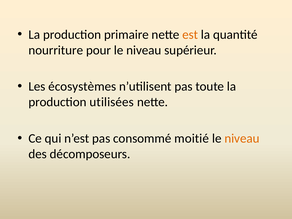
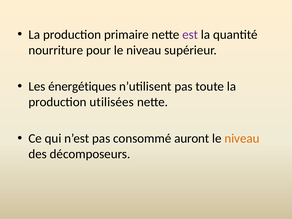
est colour: orange -> purple
écosystèmes: écosystèmes -> énergétiques
moitié: moitié -> auront
